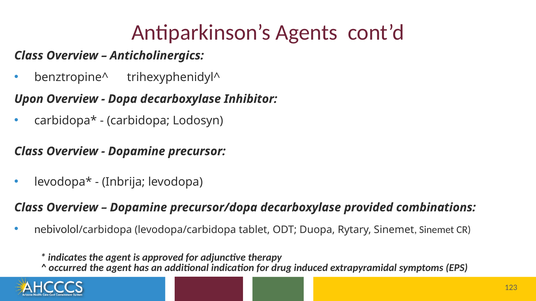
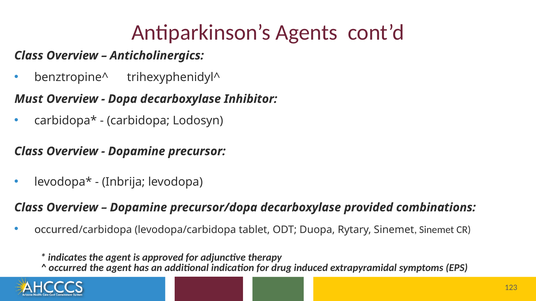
Upon: Upon -> Must
nebivolol at (57, 230): nebivolol -> occurred
